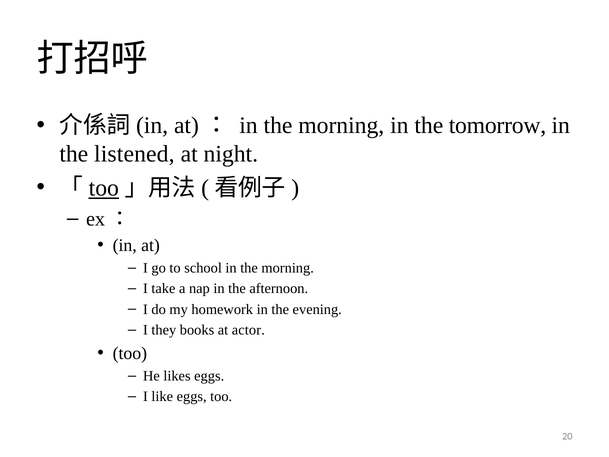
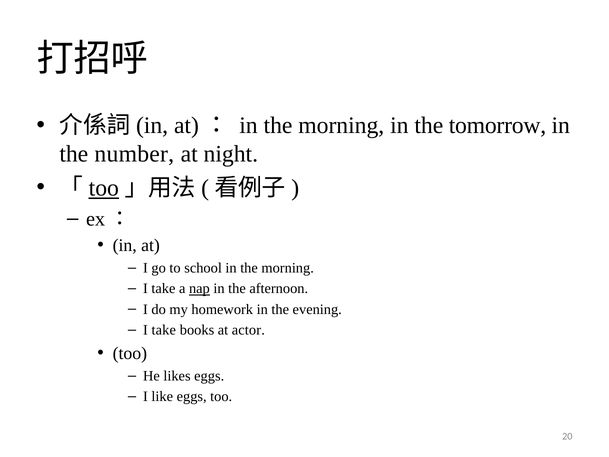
listened: listened -> number
nap underline: none -> present
they at (164, 330): they -> take
